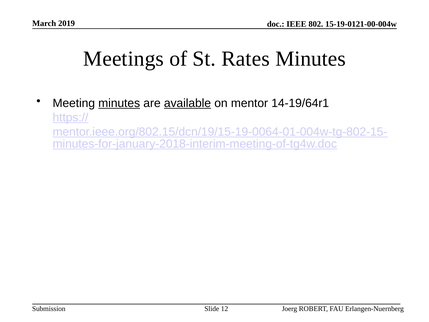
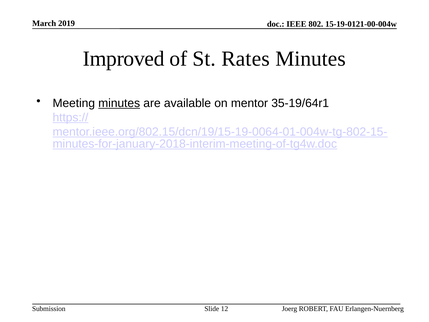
Meetings: Meetings -> Improved
available underline: present -> none
14-19/64r1: 14-19/64r1 -> 35-19/64r1
